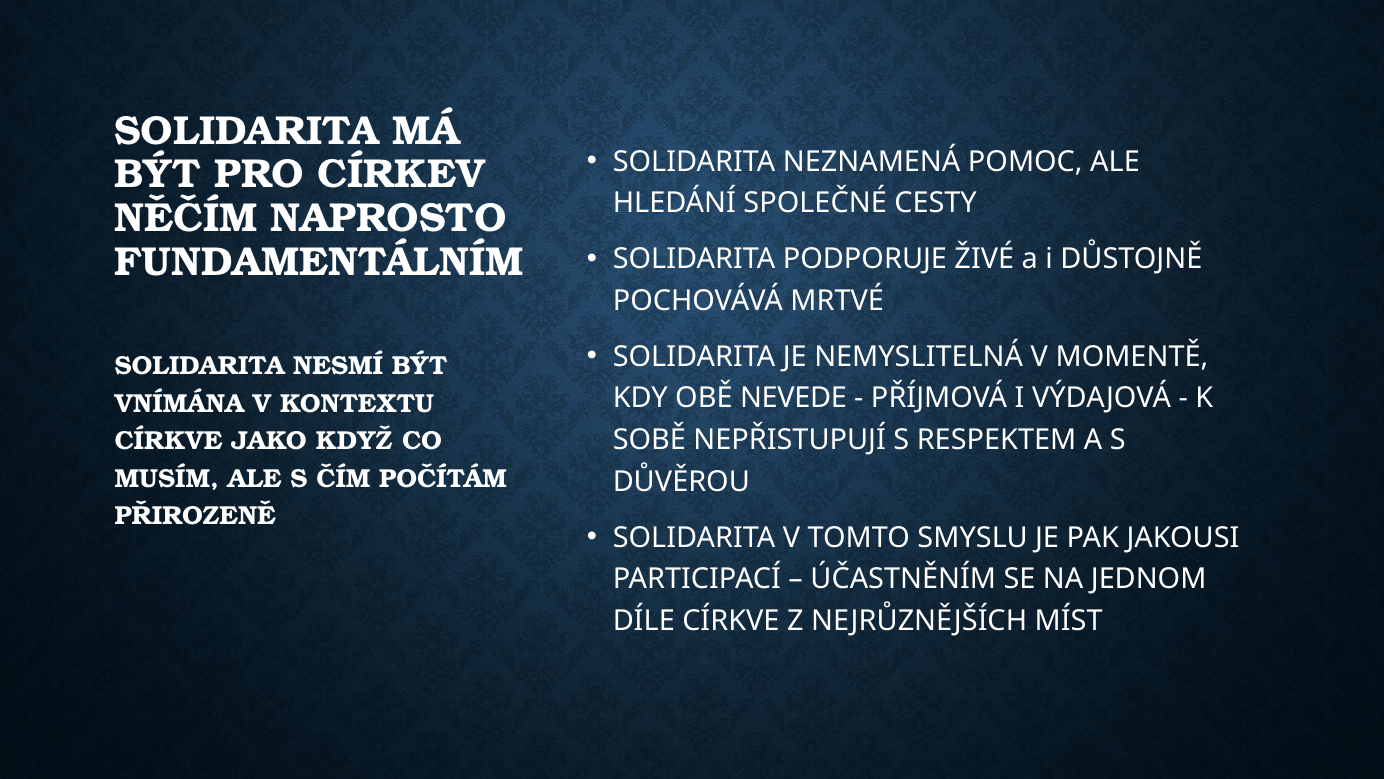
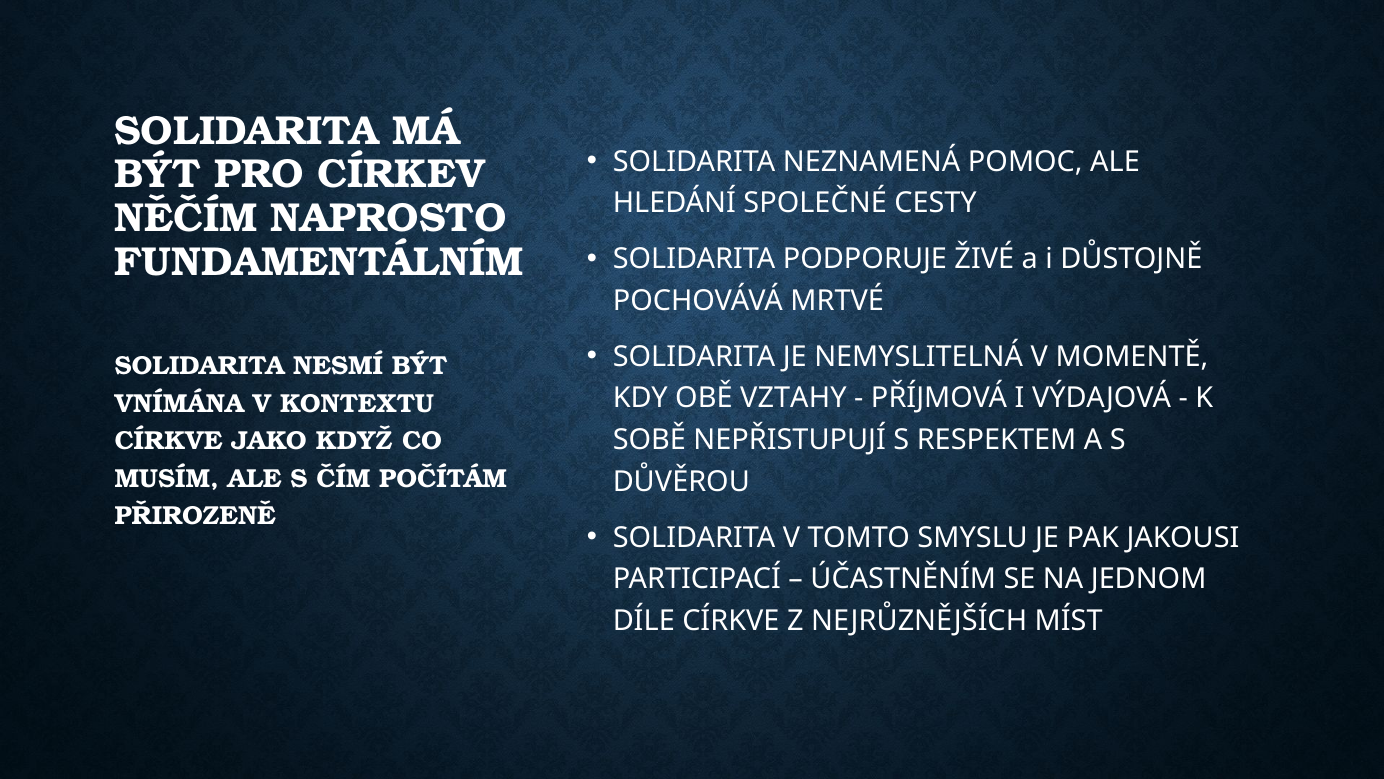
NEVEDE: NEVEDE -> VZTAHY
